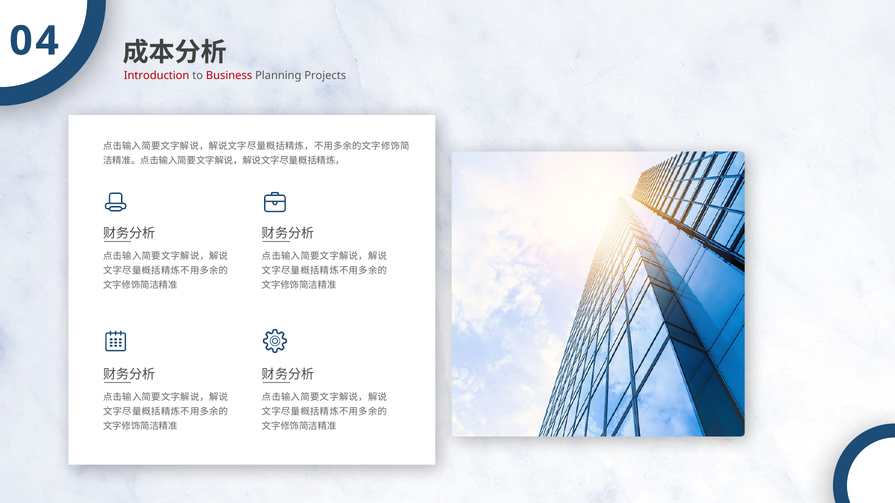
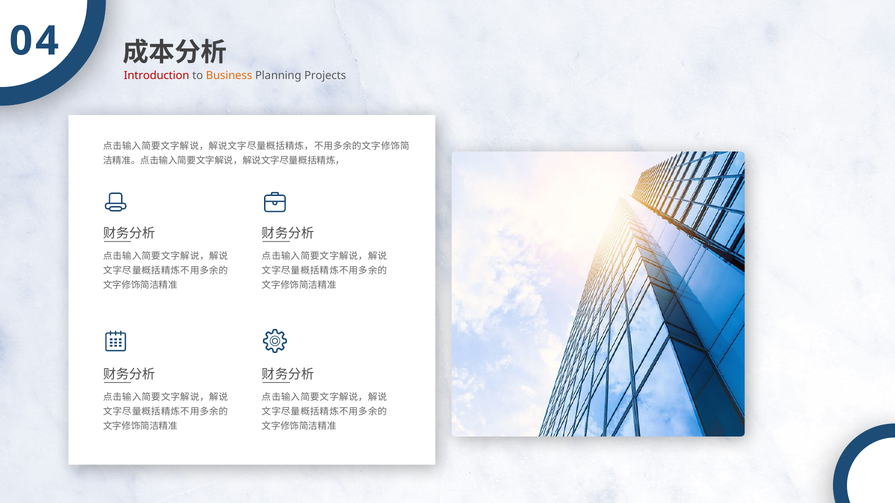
Business colour: red -> orange
